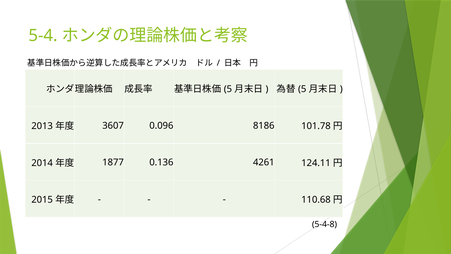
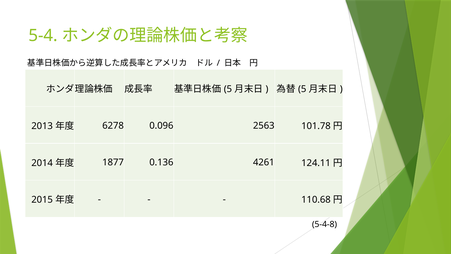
3607: 3607 -> 6278
8186: 8186 -> 2563
